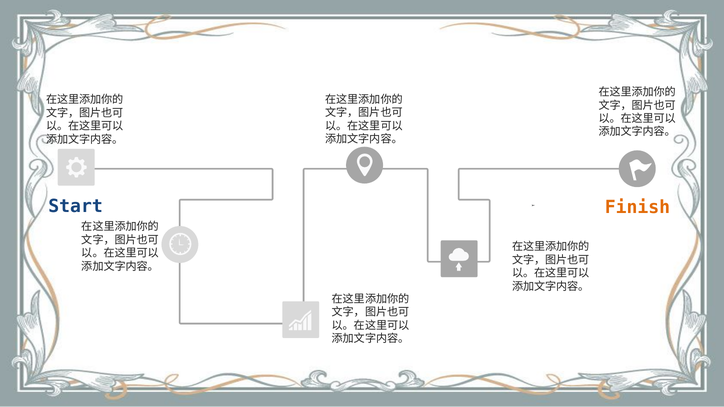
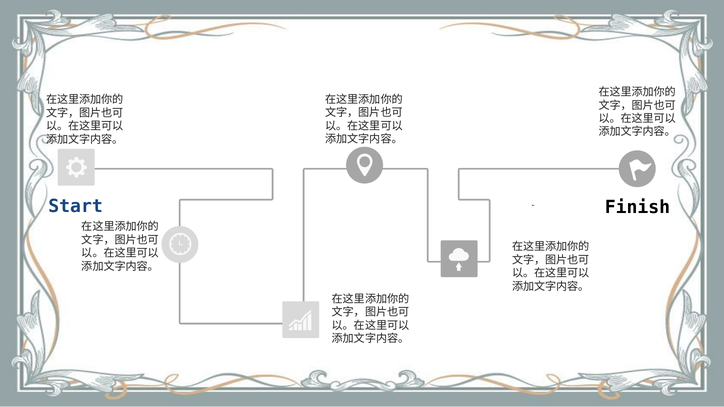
Finish colour: orange -> black
